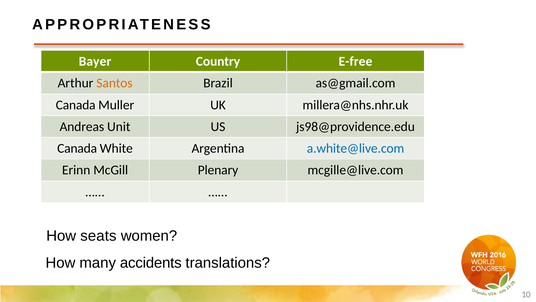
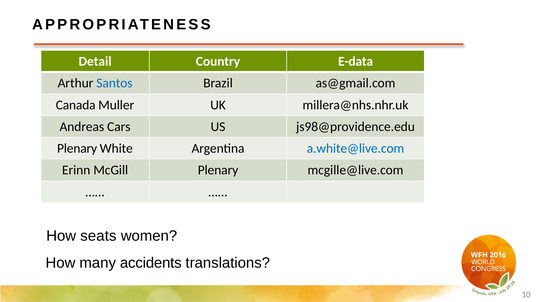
Bayer: Bayer -> Detail
E-free: E-free -> E-data
Santos colour: orange -> blue
Unit: Unit -> Cars
Canada at (77, 148): Canada -> Plenary
